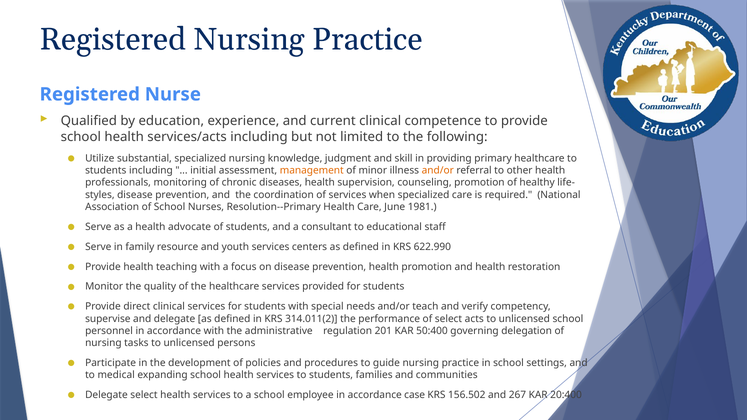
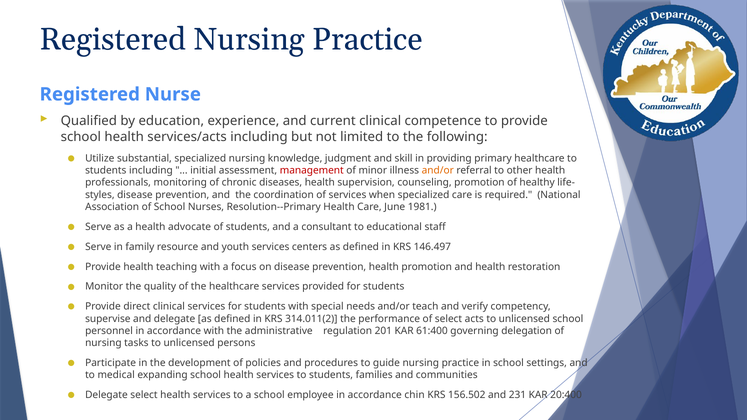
management colour: orange -> red
622.990: 622.990 -> 146.497
50:400: 50:400 -> 61:400
case: case -> chin
267: 267 -> 231
